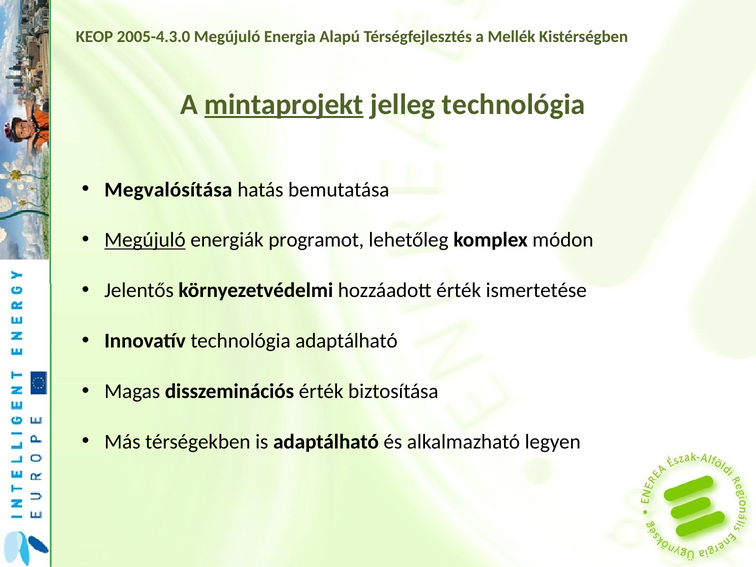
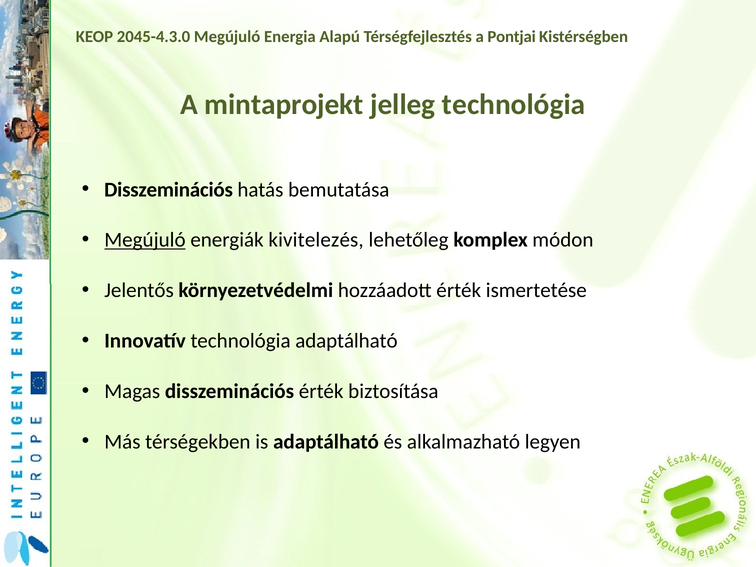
2005-4.3.0: 2005-4.3.0 -> 2045-4.3.0
Mellék: Mellék -> Pontjai
mintaprojekt underline: present -> none
Megvalósítása at (168, 190): Megvalósítása -> Disszeminációs
programot: programot -> kivitelezés
